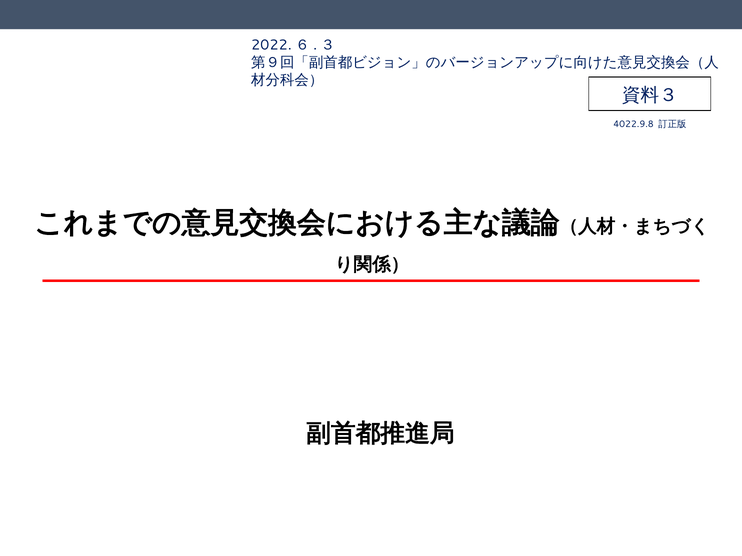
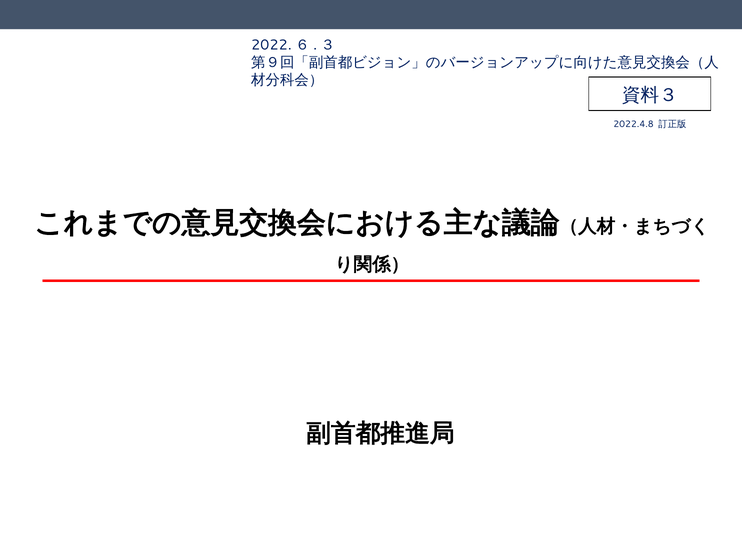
4022.9.8: 4022.9.8 -> 2022.4.8
